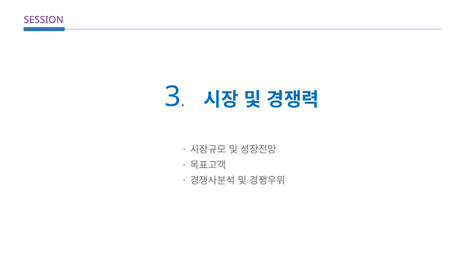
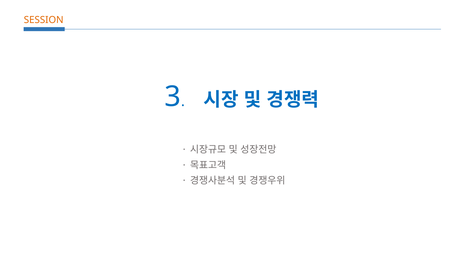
SESSION colour: purple -> orange
